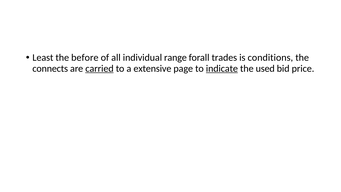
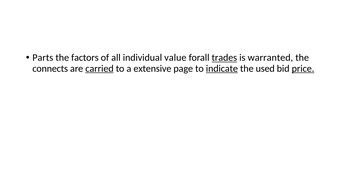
Least: Least -> Parts
before: before -> factors
range: range -> value
trades underline: none -> present
conditions: conditions -> warranted
price underline: none -> present
